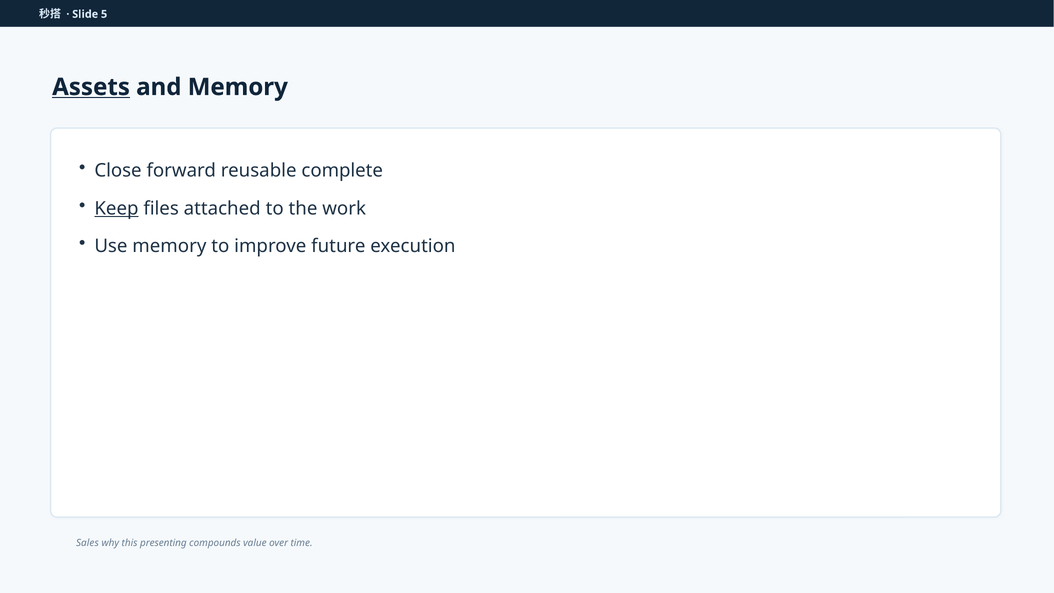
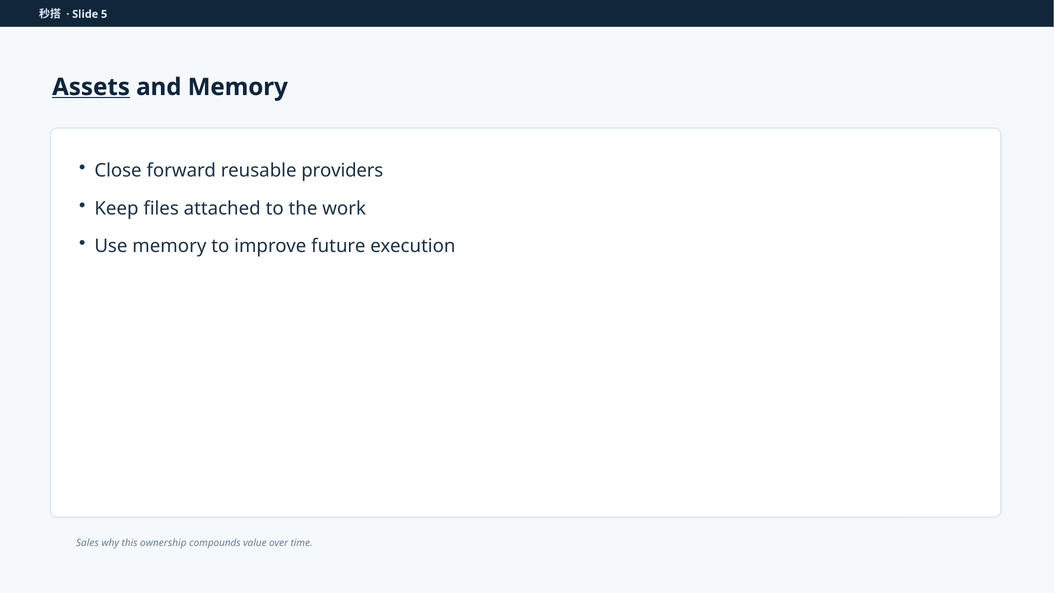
complete: complete -> providers
Keep underline: present -> none
presenting: presenting -> ownership
